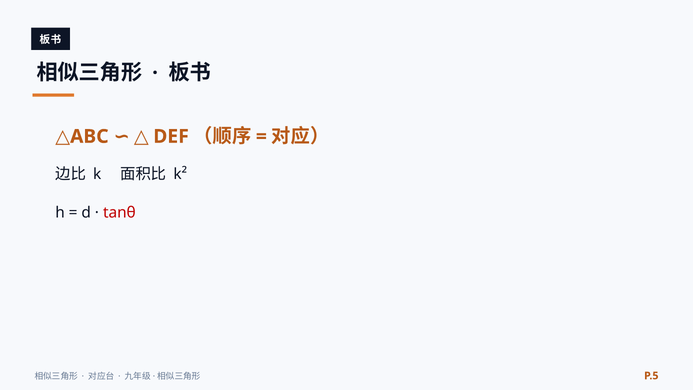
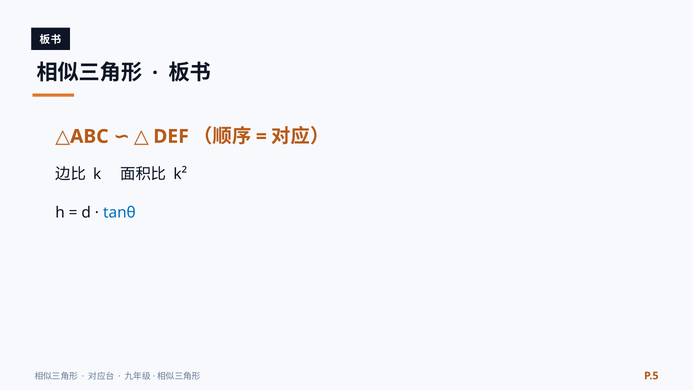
tanθ colour: red -> blue
